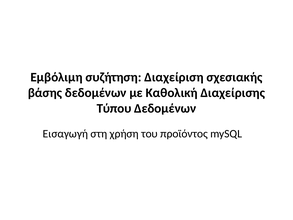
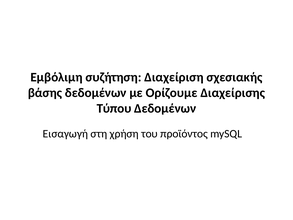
Καθολική: Καθολική -> Ορίζουμε
